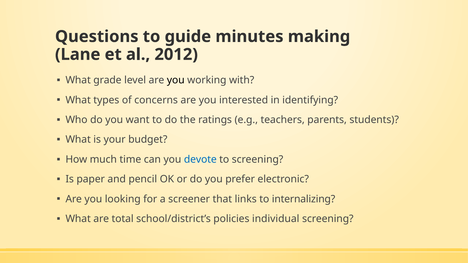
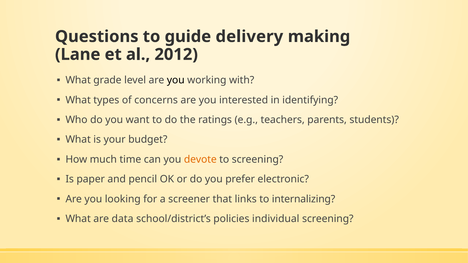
minutes: minutes -> delivery
devote colour: blue -> orange
total: total -> data
